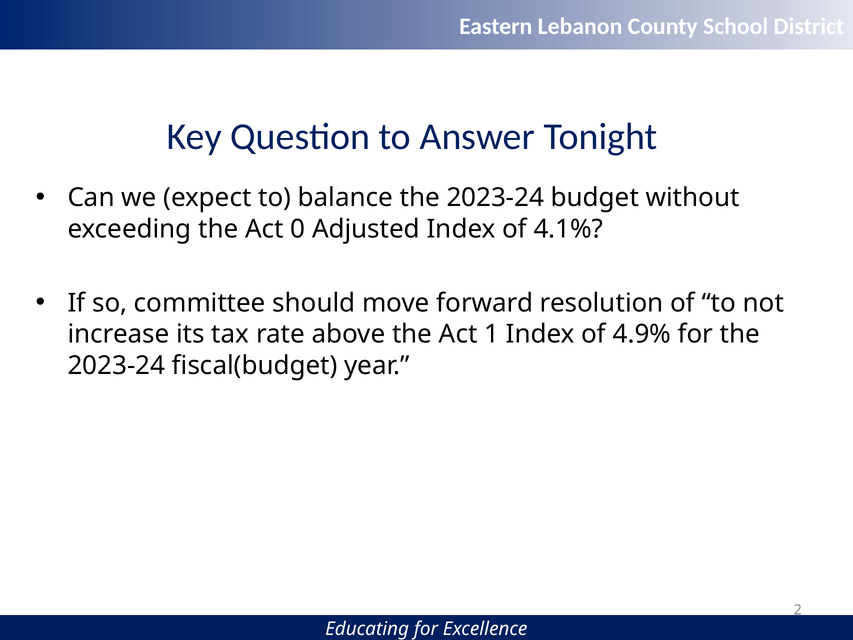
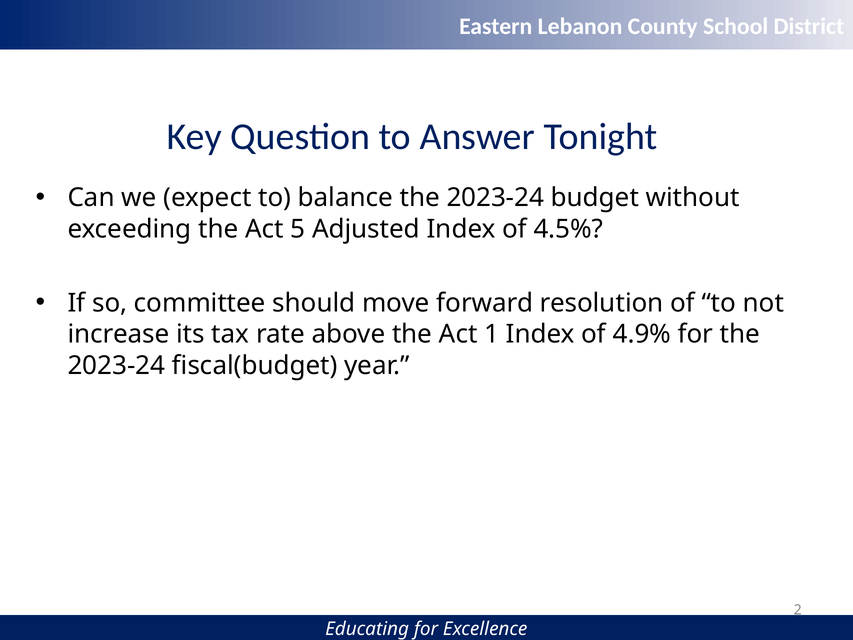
0: 0 -> 5
4.1%: 4.1% -> 4.5%
